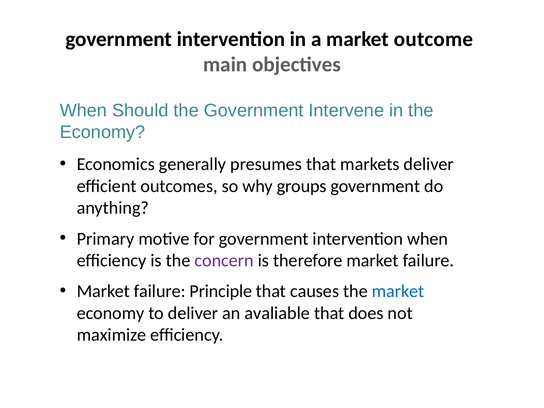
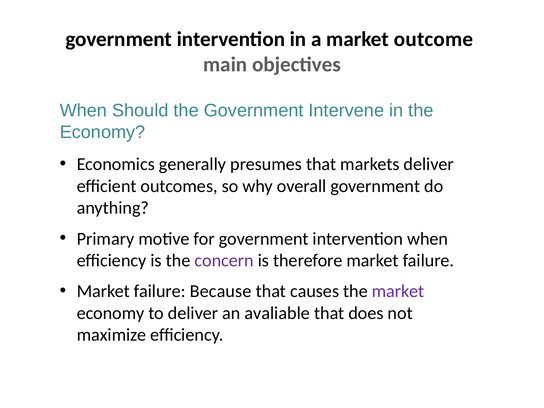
groups: groups -> overall
Principle: Principle -> Because
market at (398, 291) colour: blue -> purple
